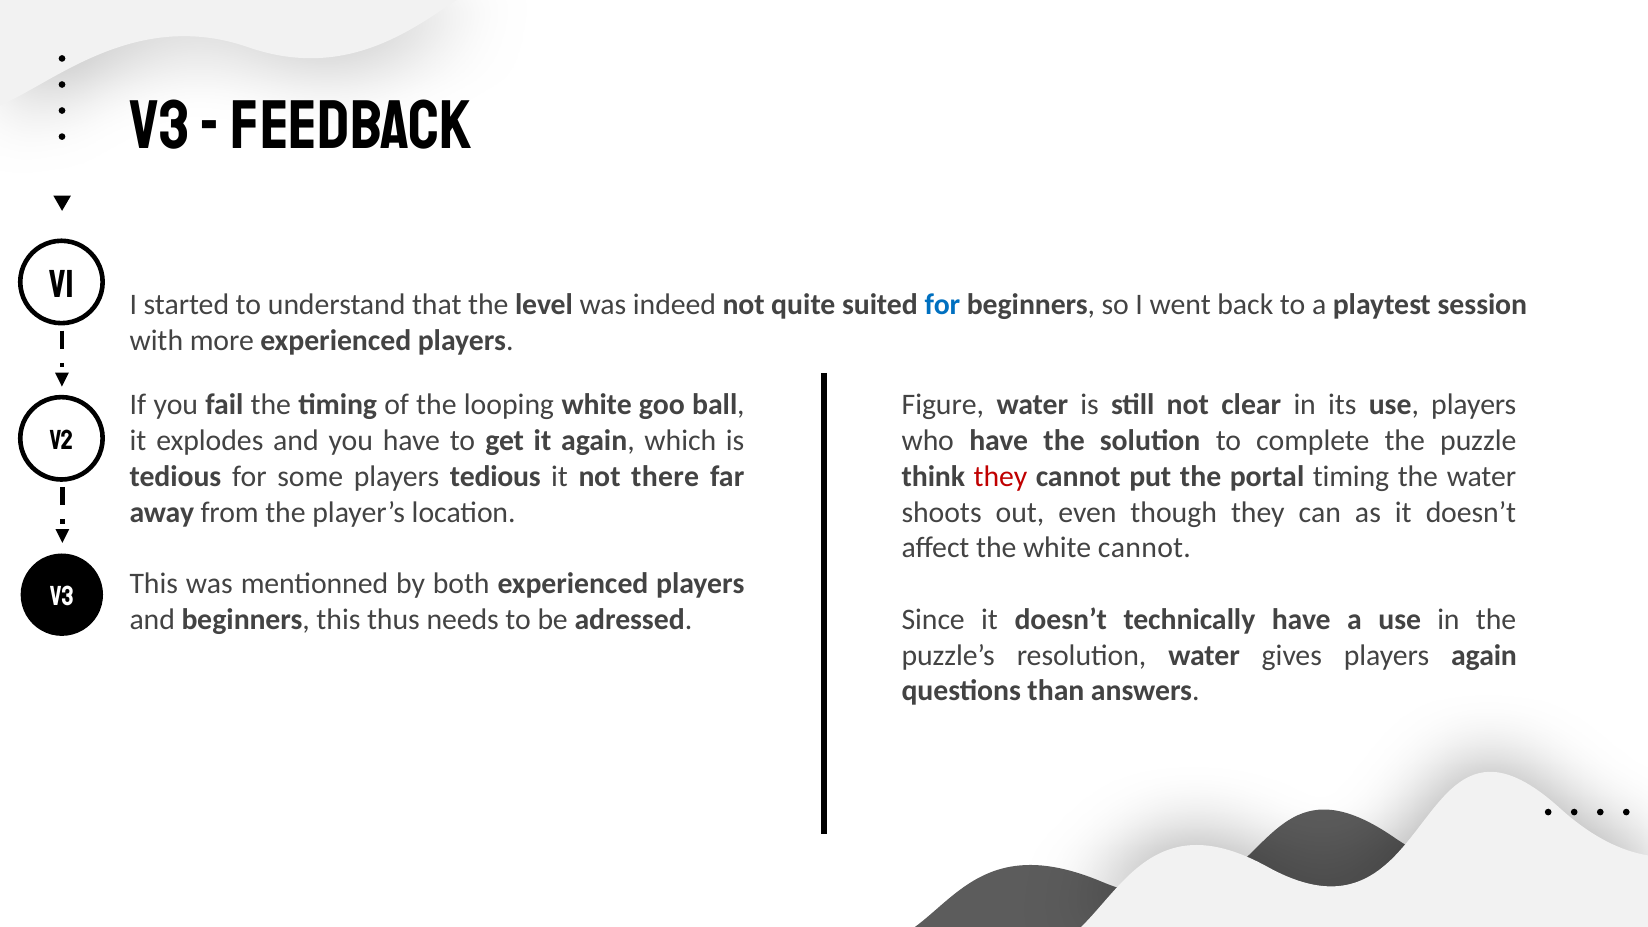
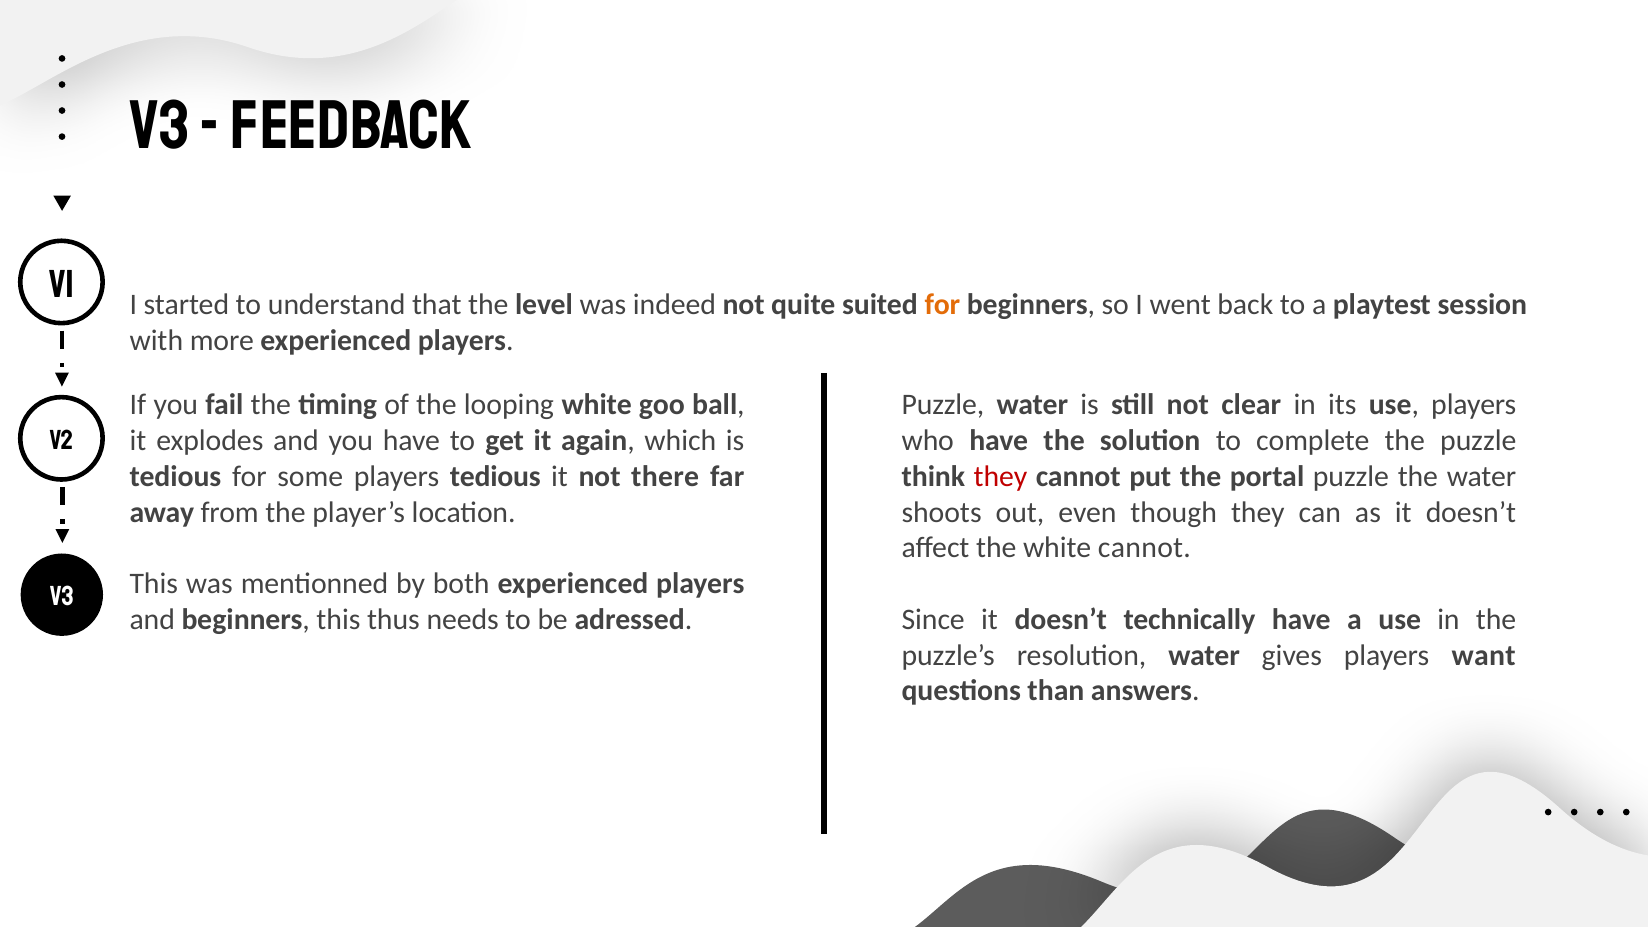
for at (942, 305) colour: blue -> orange
Figure at (943, 405): Figure -> Puzzle
portal timing: timing -> puzzle
players again: again -> want
